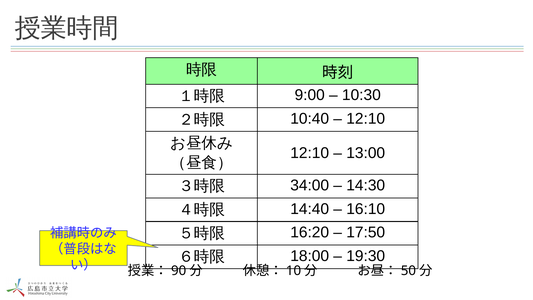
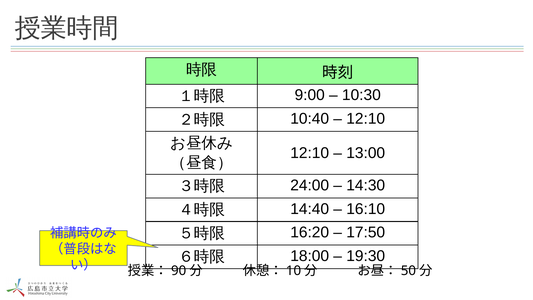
34:00: 34:00 -> 24:00
